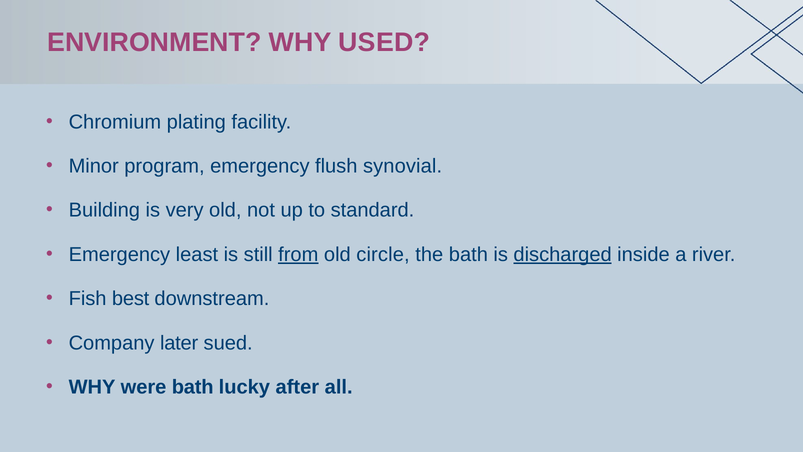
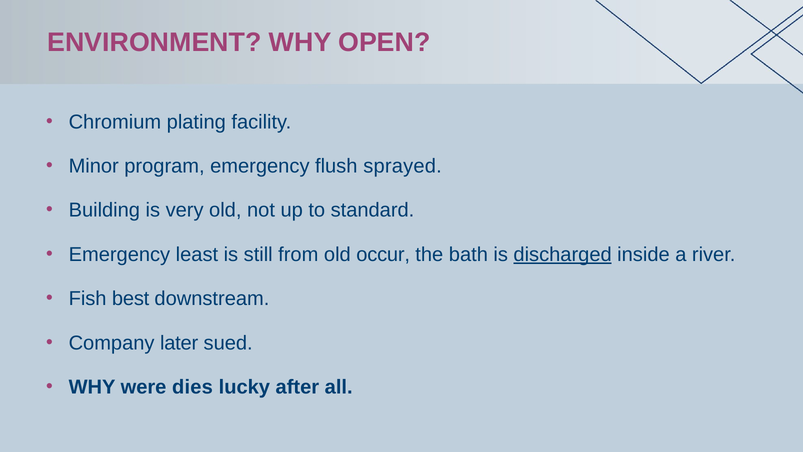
USED: USED -> OPEN
synovial: synovial -> sprayed
from underline: present -> none
circle: circle -> occur
were bath: bath -> dies
